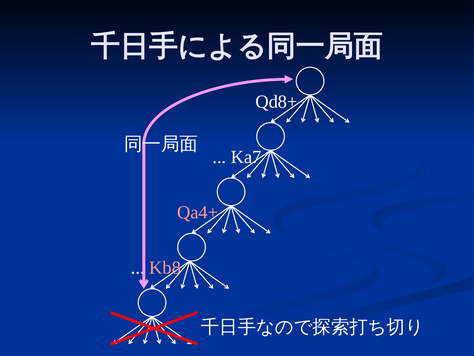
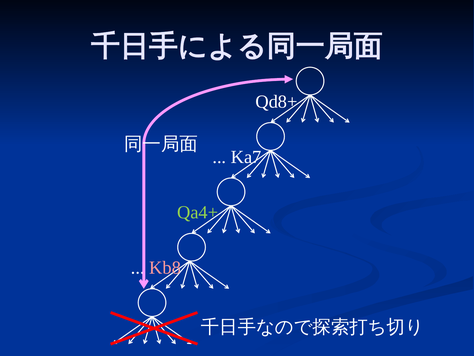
Qa4+ colour: pink -> light green
